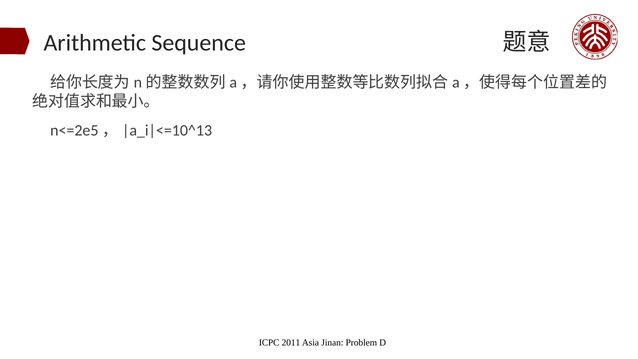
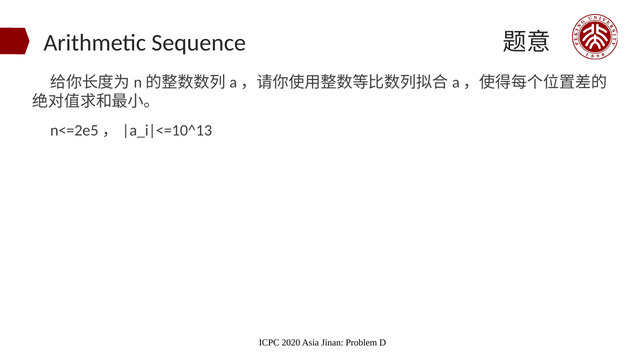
2011: 2011 -> 2020
